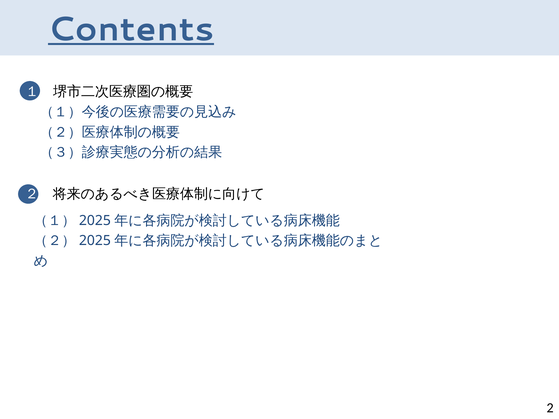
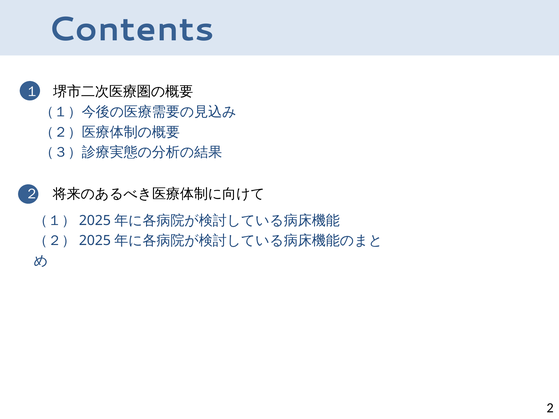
Contents underline: present -> none
